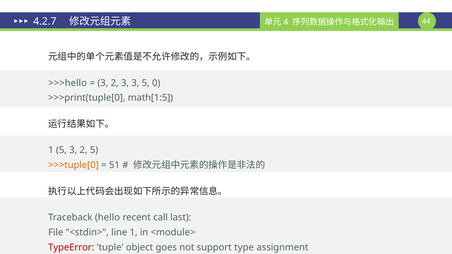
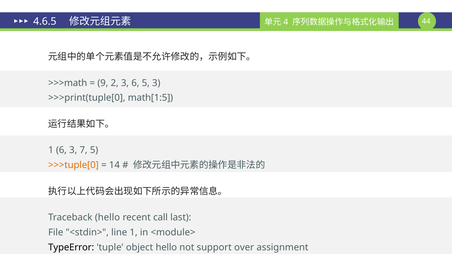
4.2.7: 4.2.7 -> 4.6.5
>>>hello: >>>hello -> >>>math
3 at (103, 83): 3 -> 9
3 3: 3 -> 6
5 0: 0 -> 3
1 5: 5 -> 6
2 at (84, 150): 2 -> 7
51: 51 -> 14
TypeError colour: red -> black
object goes: goes -> hello
type: type -> over
